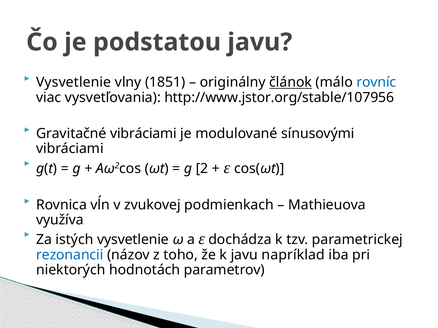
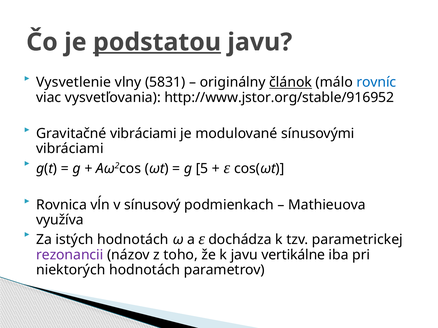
podstatou underline: none -> present
1851: 1851 -> 5831
http://www.jstor.org/stable/107956: http://www.jstor.org/stable/107956 -> http://www.jstor.org/stable/916952
2: 2 -> 5
zvukovej: zvukovej -> sínusový
istých vysvetlenie: vysvetlenie -> hodnotách
rezonancii colour: blue -> purple
napríklad: napríklad -> vertikálne
